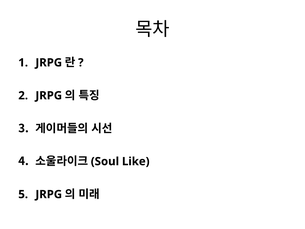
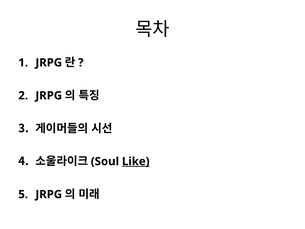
Like underline: none -> present
